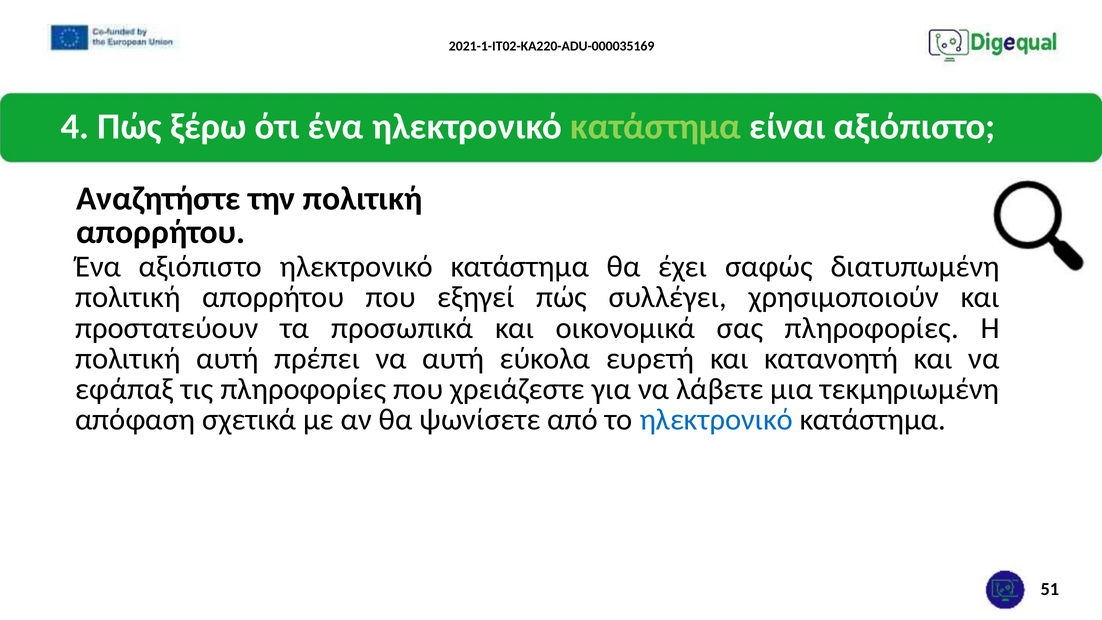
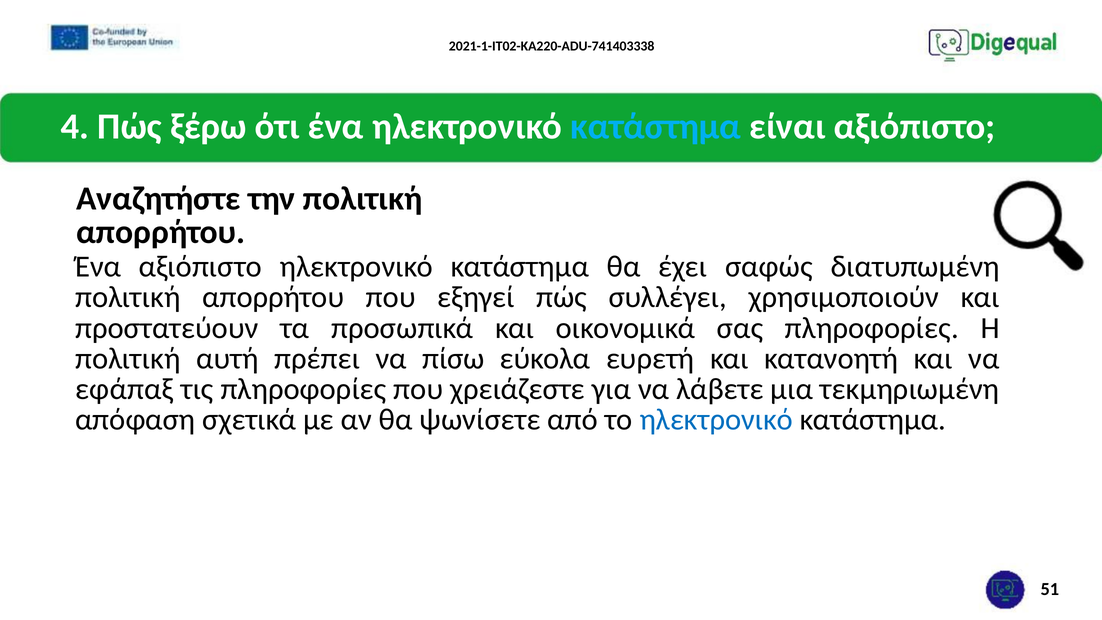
2021-1-IT02-KA220-ADU-000035169: 2021-1-IT02-KA220-ADU-000035169 -> 2021-1-IT02-KA220-ADU-741403338
κατάστημα at (656, 127) colour: light green -> light blue
να αυτή: αυτή -> πίσω
